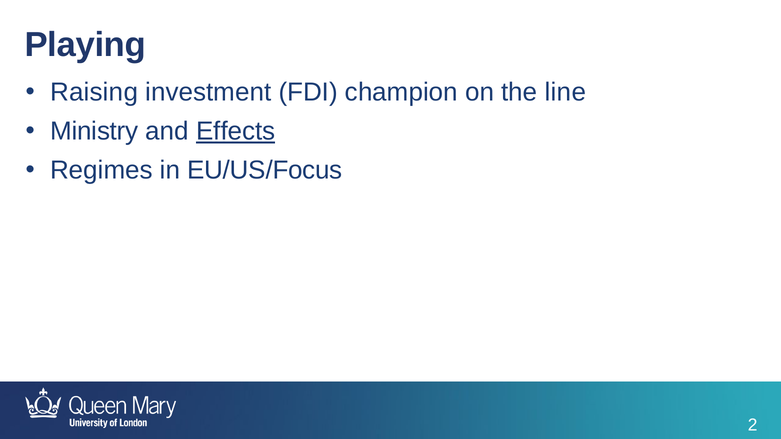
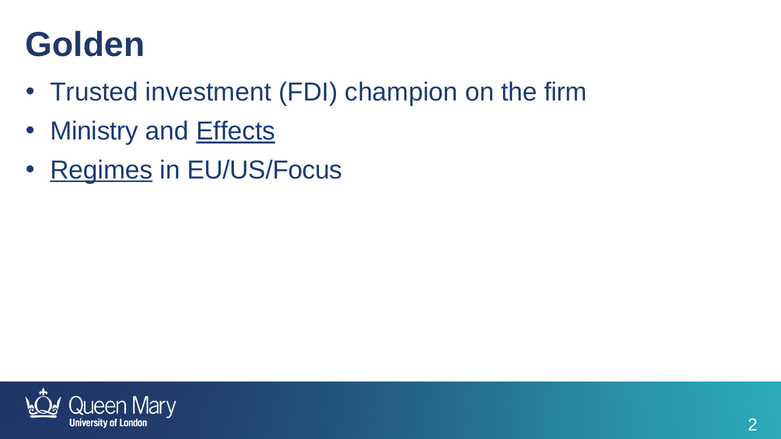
Playing: Playing -> Golden
Raising: Raising -> Trusted
line: line -> firm
Regimes underline: none -> present
